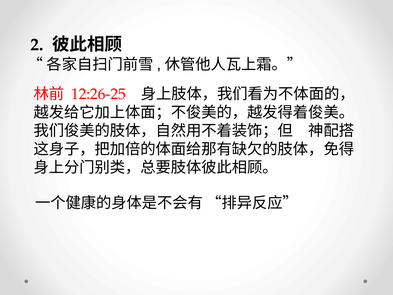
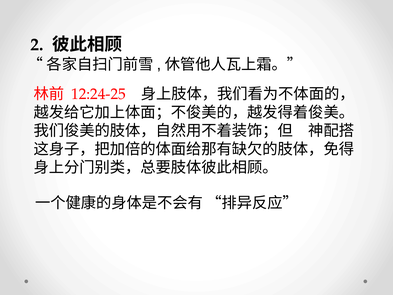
12:26-25: 12:26-25 -> 12:24-25
